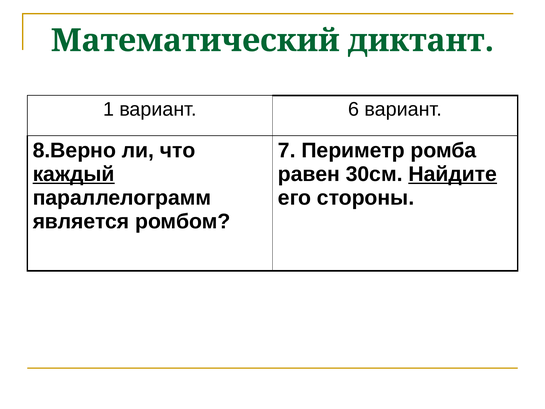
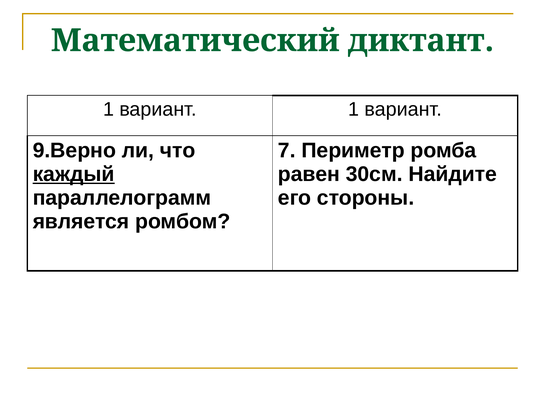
вариант 6: 6 -> 1
8.Верно: 8.Верно -> 9.Верно
Найдите underline: present -> none
